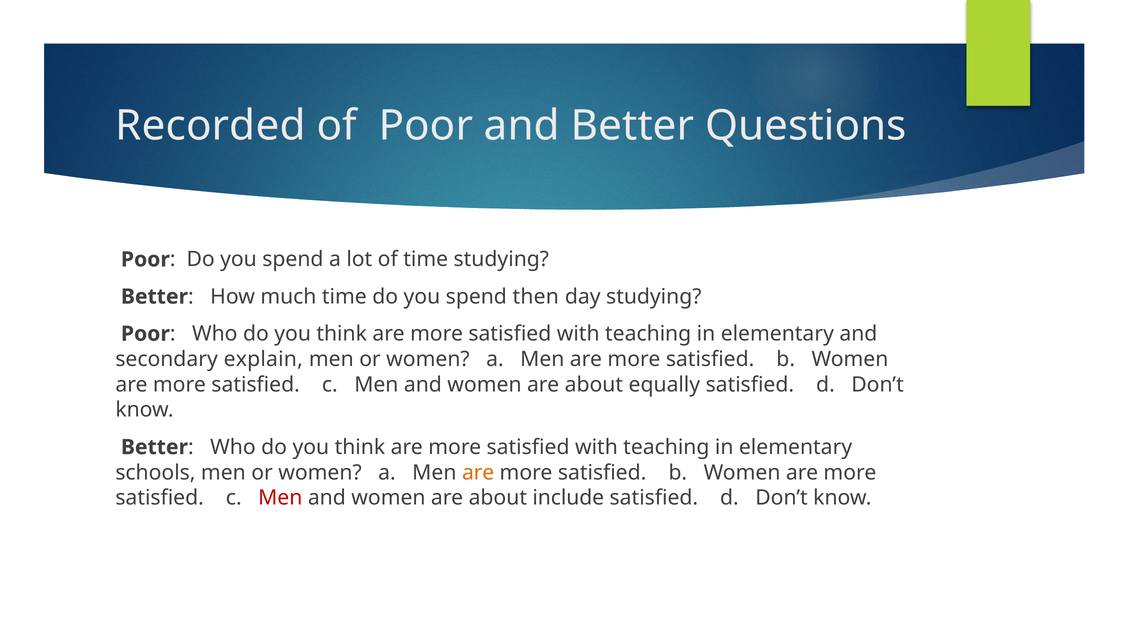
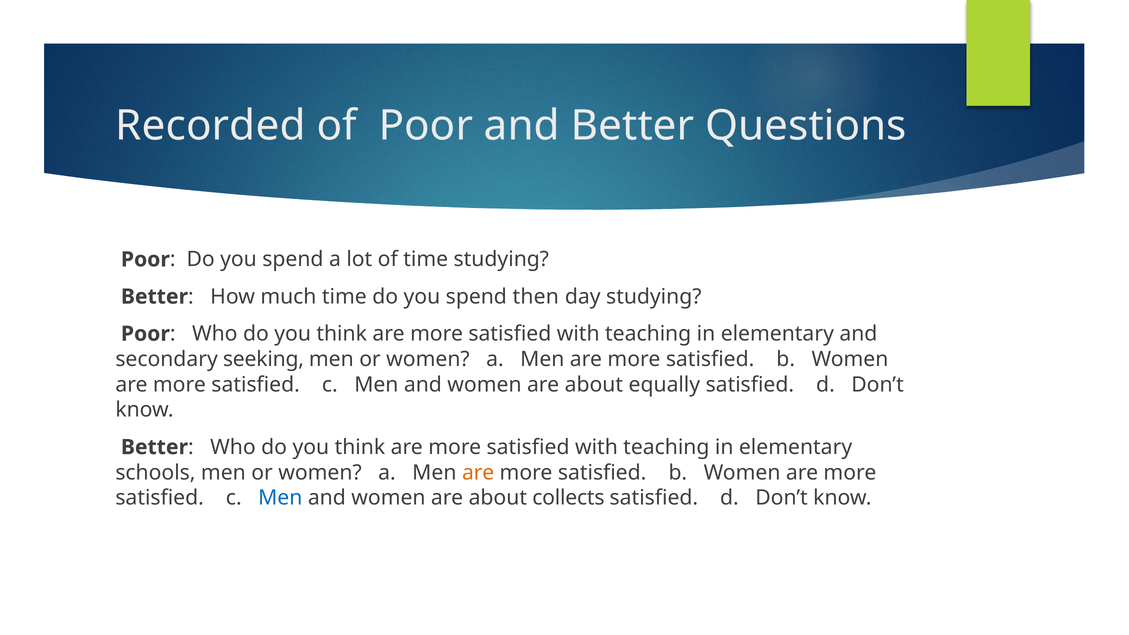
explain: explain -> seeking
Men at (280, 498) colour: red -> blue
include: include -> collects
